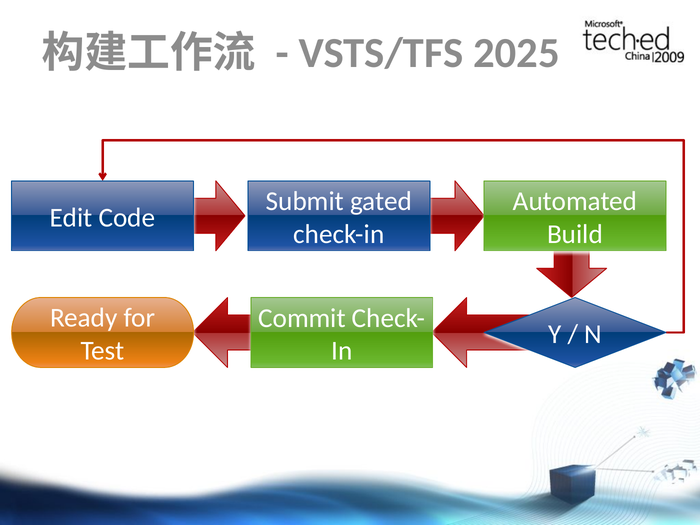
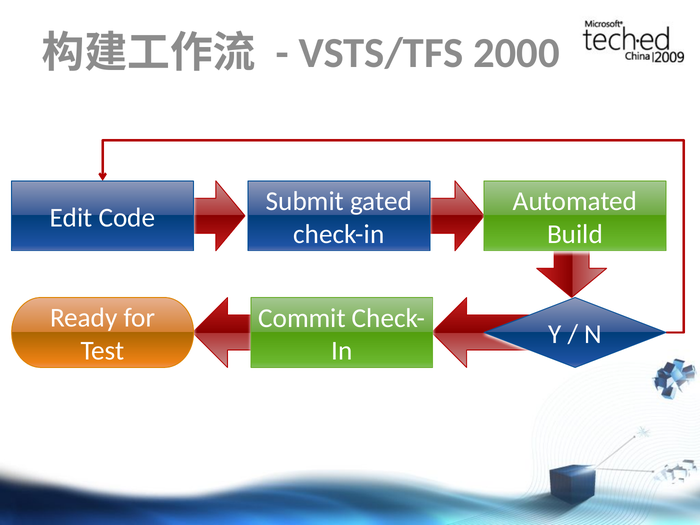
2025: 2025 -> 2000
